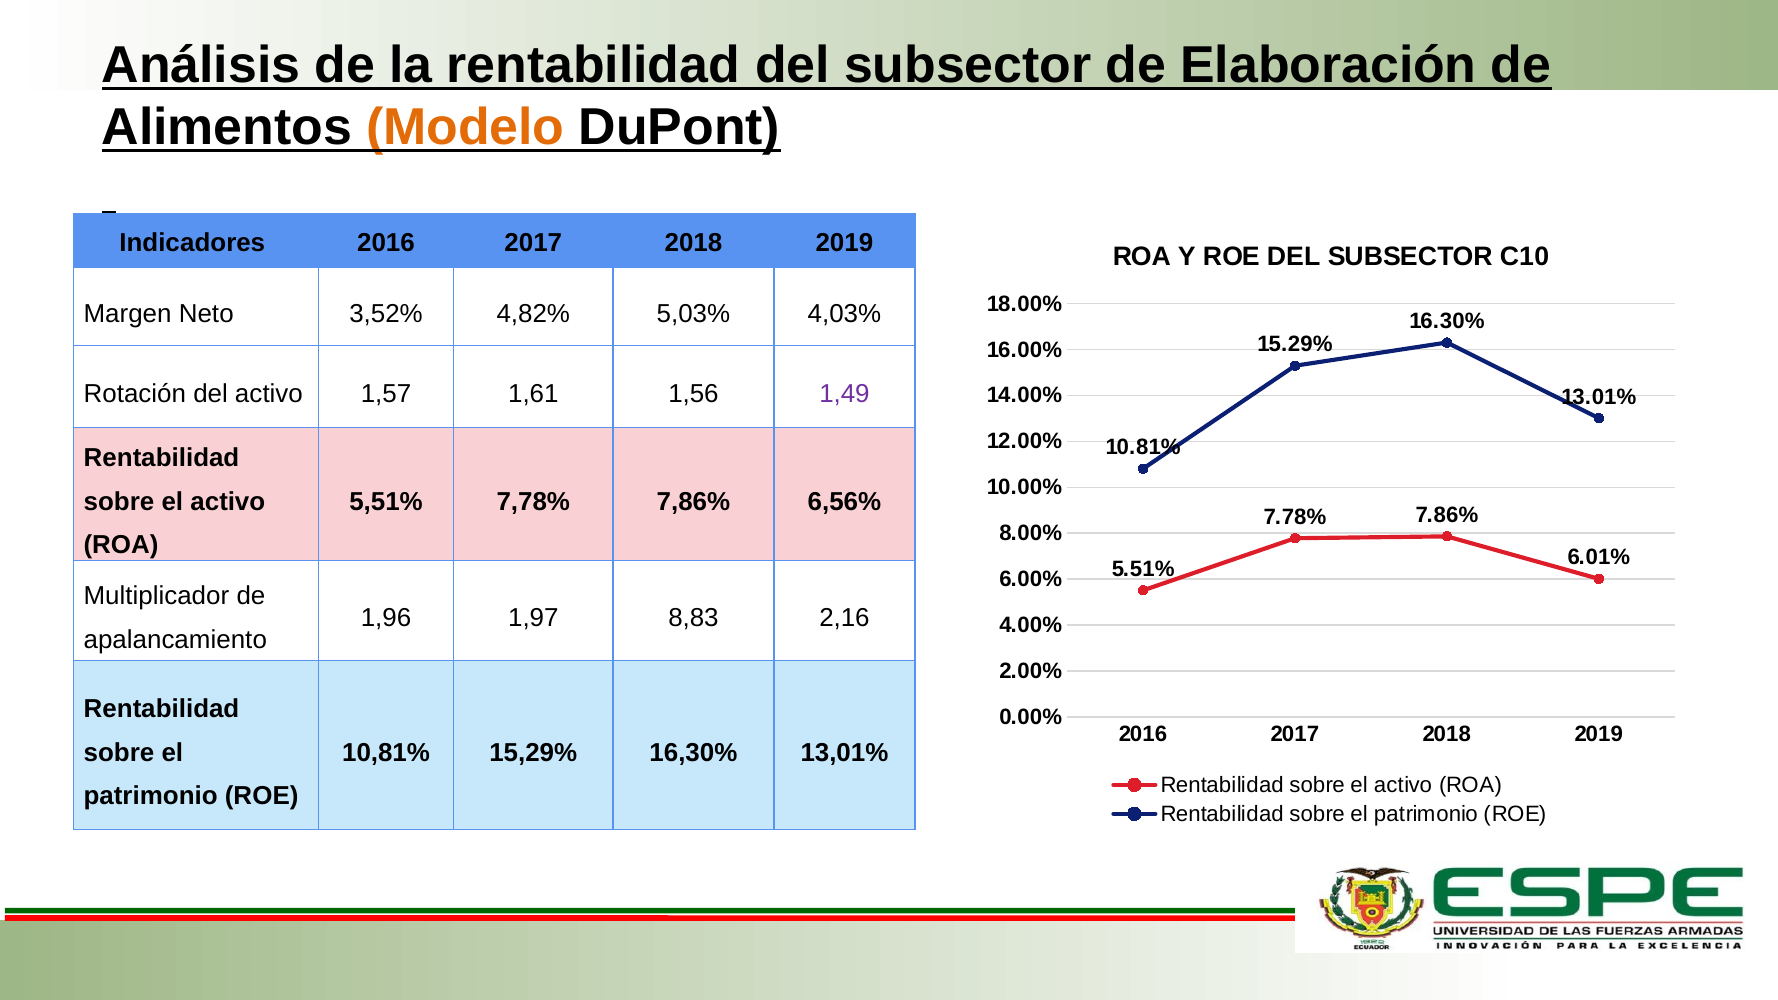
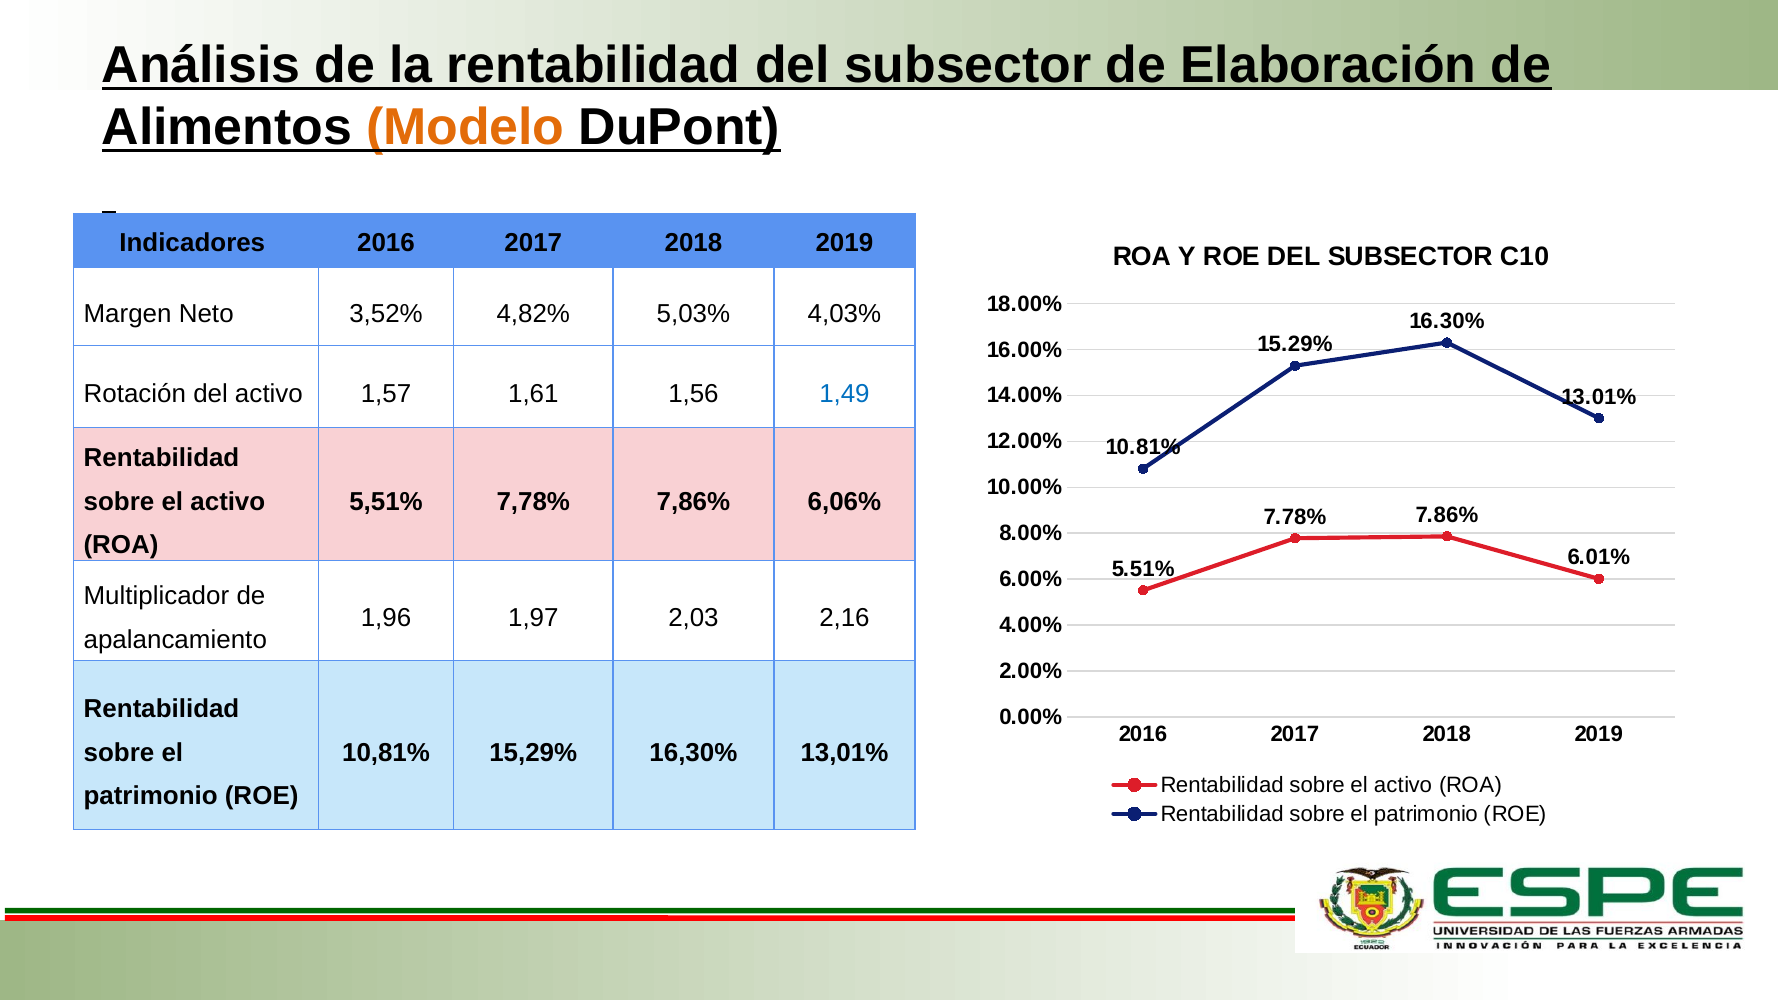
1,49 colour: purple -> blue
6,56%: 6,56% -> 6,06%
8,83: 8,83 -> 2,03
